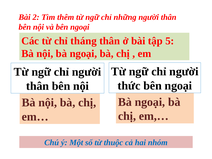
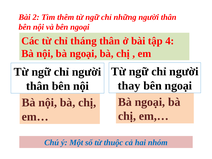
5: 5 -> 4
thức: thức -> thay
